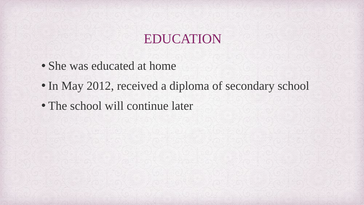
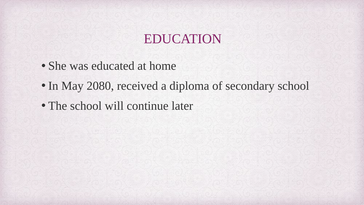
2012: 2012 -> 2080
